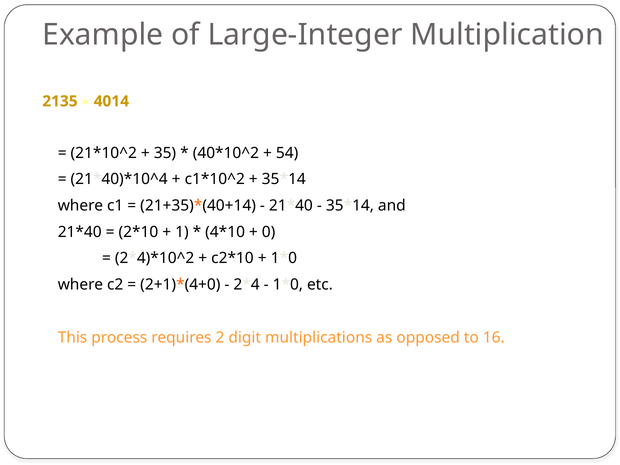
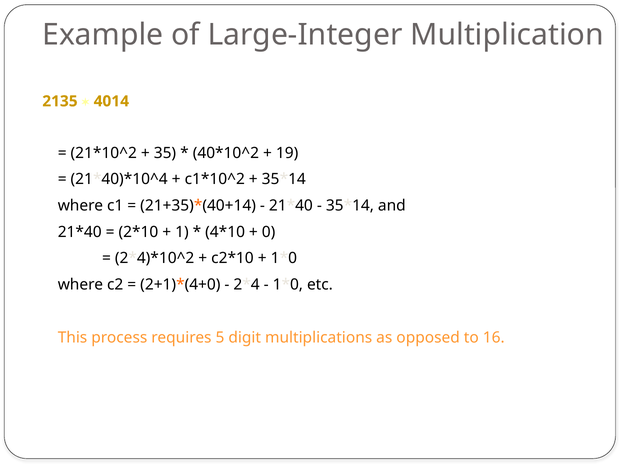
54: 54 -> 19
2: 2 -> 5
